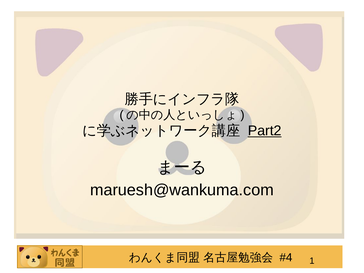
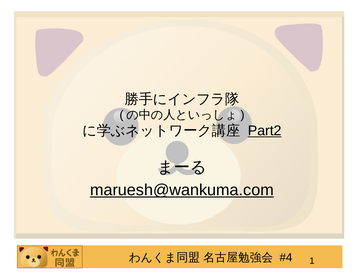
maruesh@wankuma.com underline: none -> present
